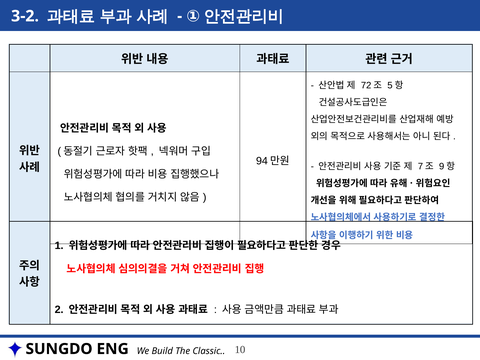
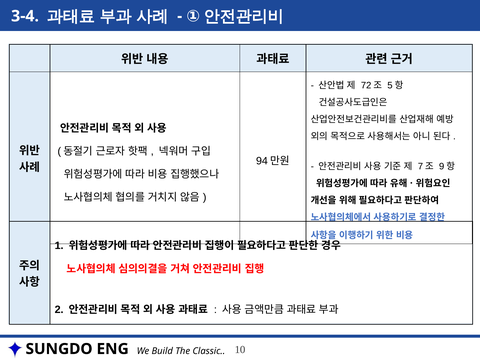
3-2: 3-2 -> 3-4
